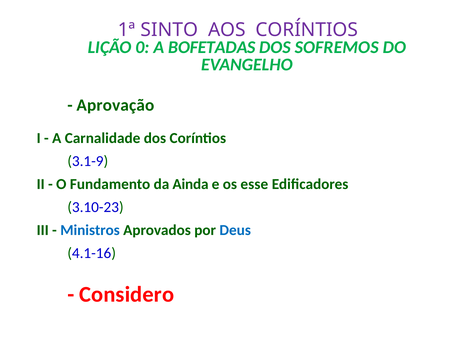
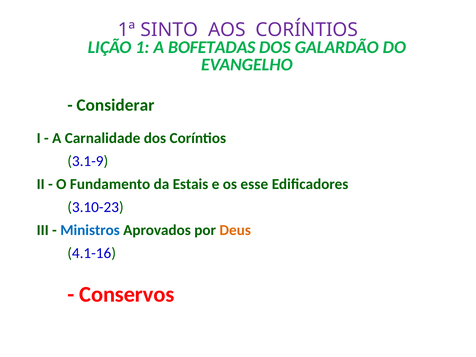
0: 0 -> 1
SOFREMOS: SOFREMOS -> GALARDÃO
Aprovação: Aprovação -> Considerar
Ainda: Ainda -> Estais
Deus colour: blue -> orange
Considero: Considero -> Conservos
